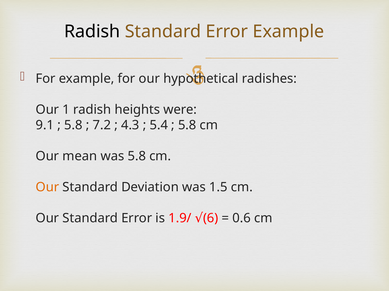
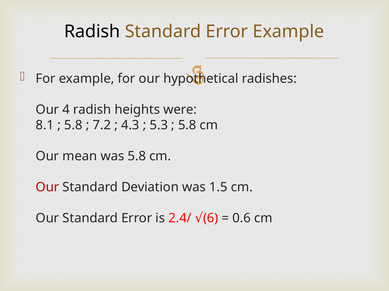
1: 1 -> 4
9.1: 9.1 -> 8.1
5.4: 5.4 -> 5.3
Our at (47, 188) colour: orange -> red
1.9/: 1.9/ -> 2.4/
